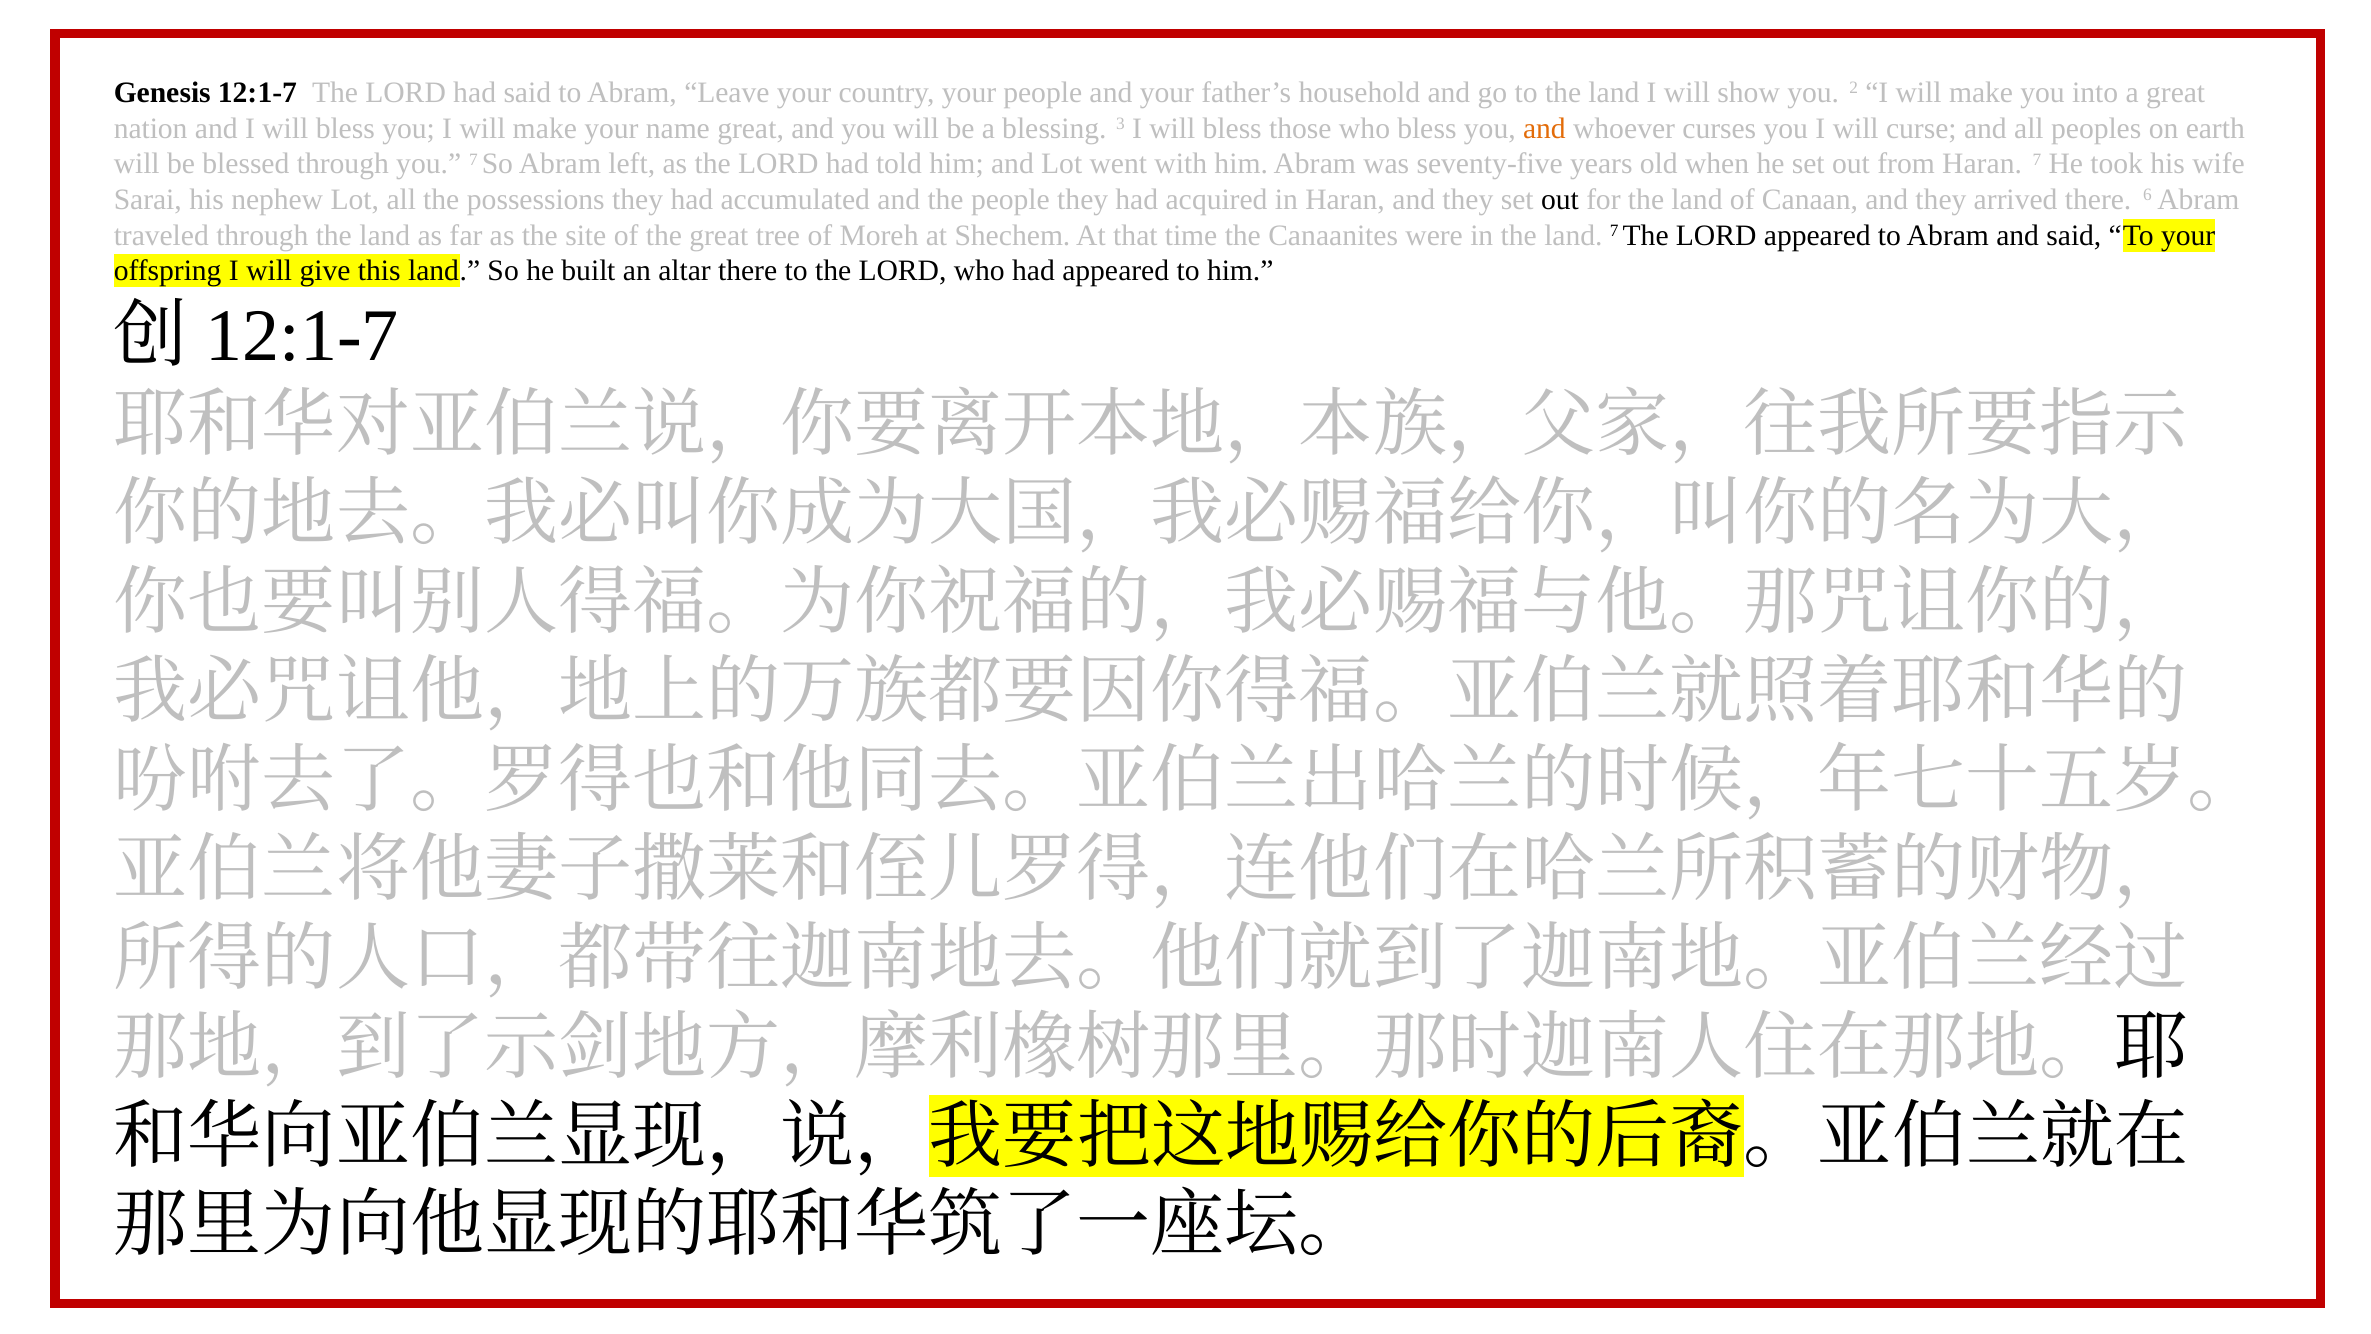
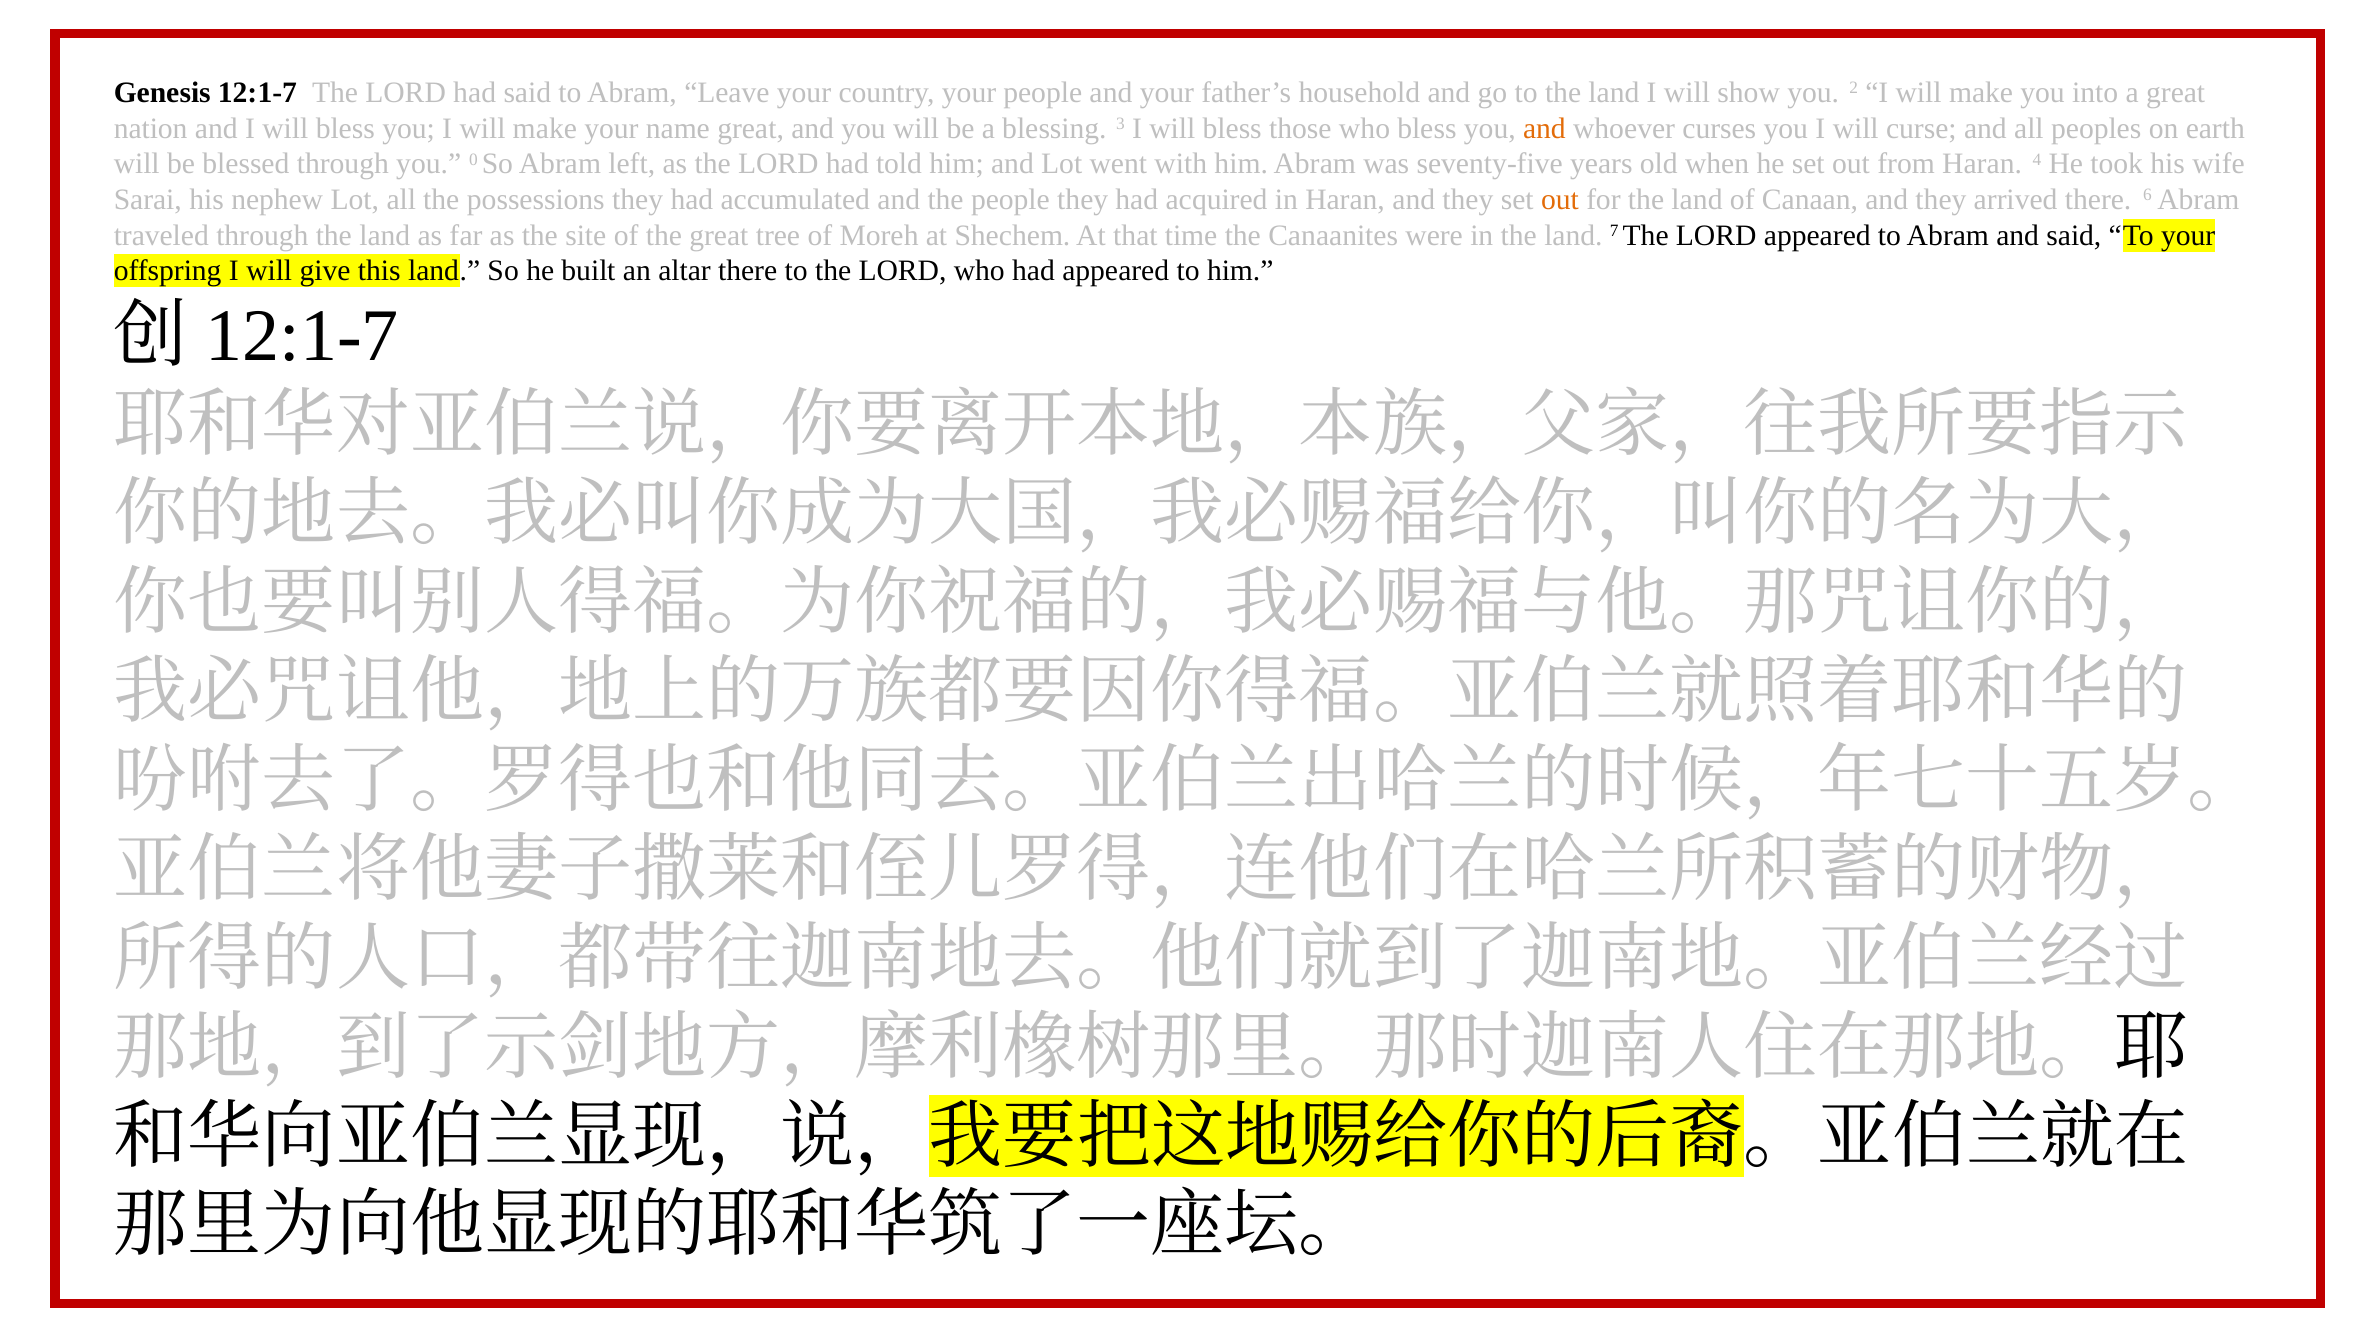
you 7: 7 -> 0
Haran 7: 7 -> 4
out at (1560, 200) colour: black -> orange
